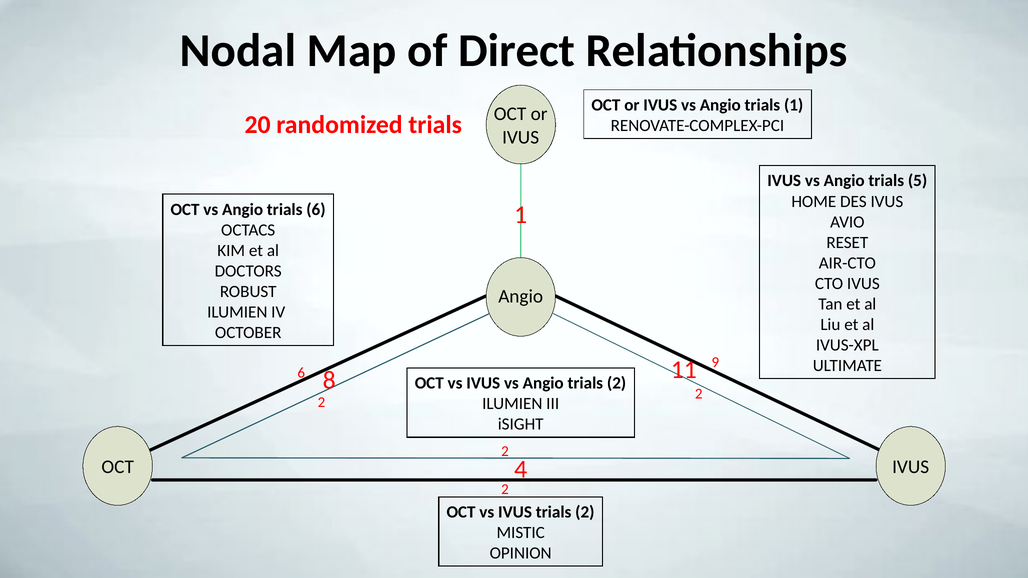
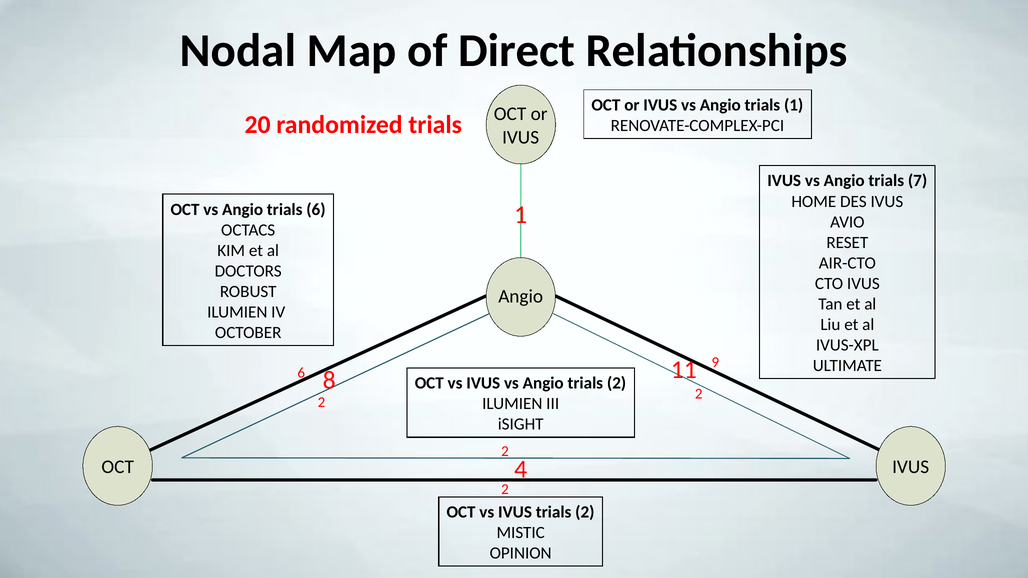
5: 5 -> 7
